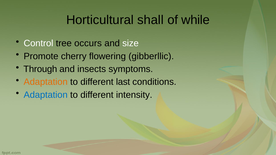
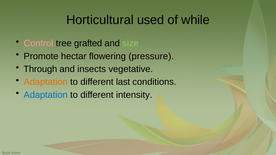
shall: shall -> used
Control colour: white -> pink
occurs: occurs -> grafted
size colour: white -> light green
cherry: cherry -> hectar
gibberllic: gibberllic -> pressure
symptoms: symptoms -> vegetative
